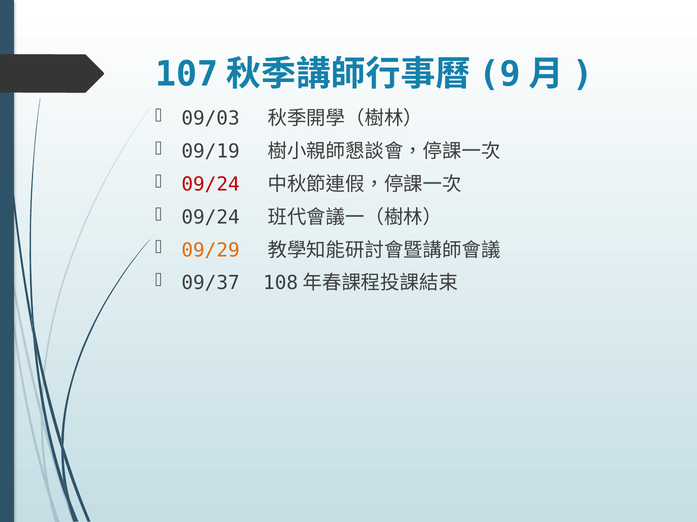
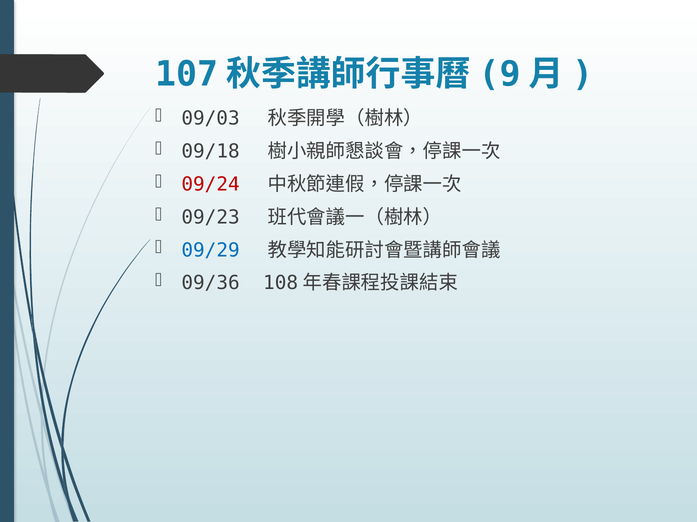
09/19: 09/19 -> 09/18
09/24 at (211, 218): 09/24 -> 09/23
09/29 colour: orange -> blue
09/37: 09/37 -> 09/36
